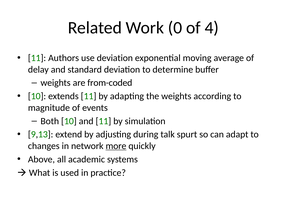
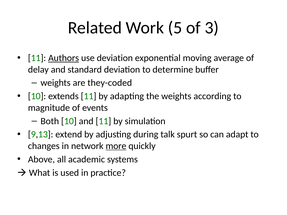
0: 0 -> 5
4: 4 -> 3
Authors underline: none -> present
from-coded: from-coded -> they-coded
